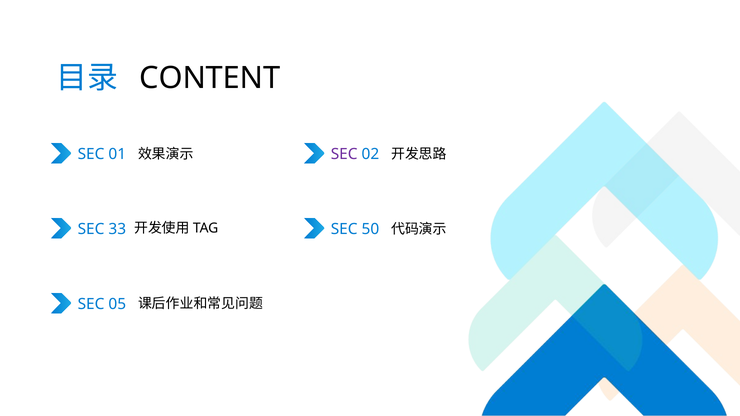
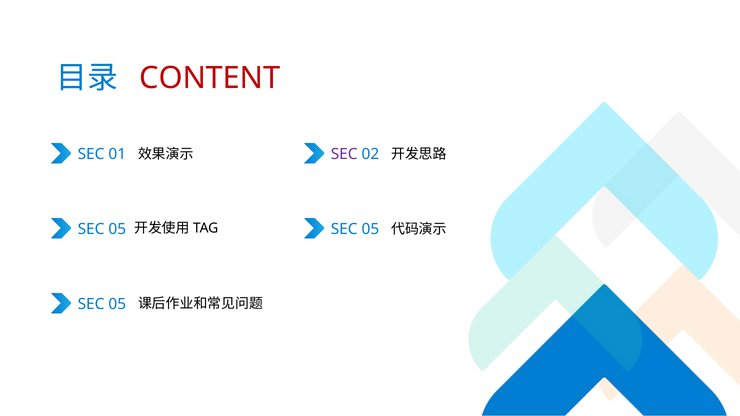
CONTENT colour: black -> red
33 at (117, 229): 33 -> 05
50 at (370, 229): 50 -> 05
